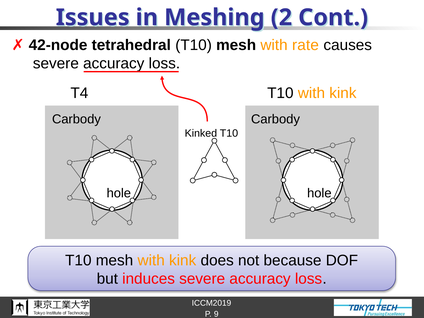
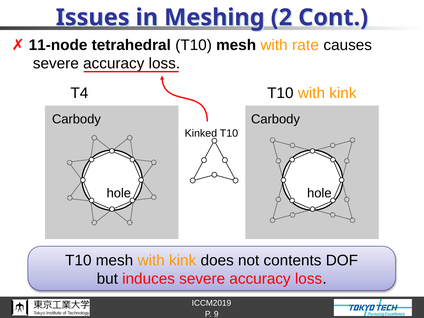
42-node: 42-node -> 11-node
because: because -> contents
